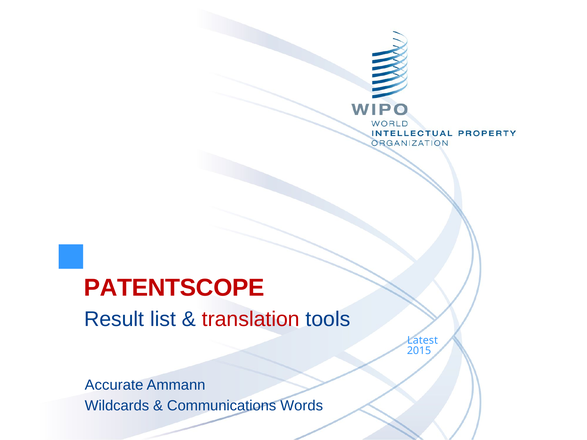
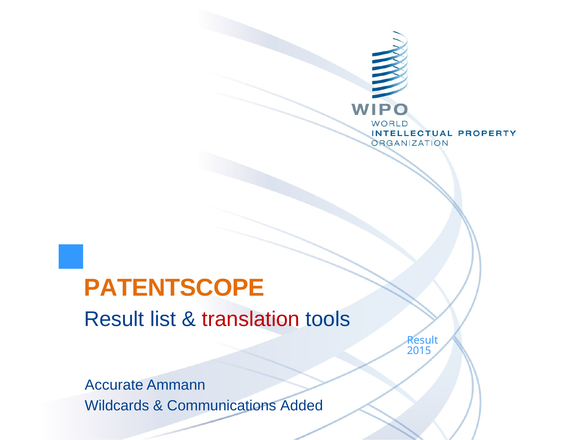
PATENTSCOPE colour: red -> orange
Latest at (423, 341): Latest -> Result
Words: Words -> Added
